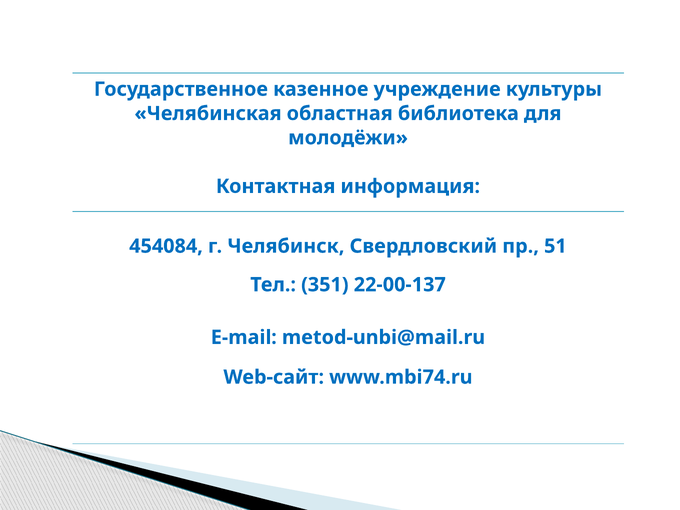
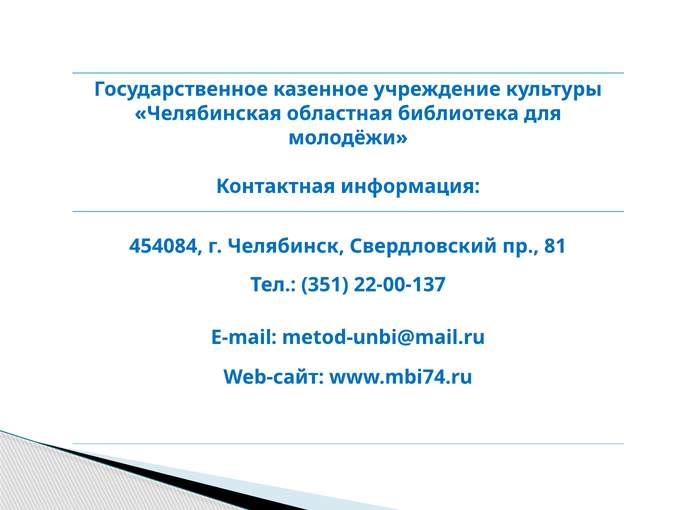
51: 51 -> 81
